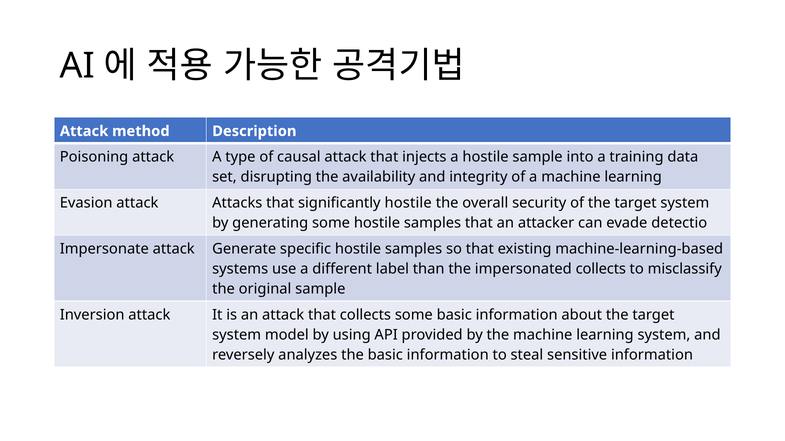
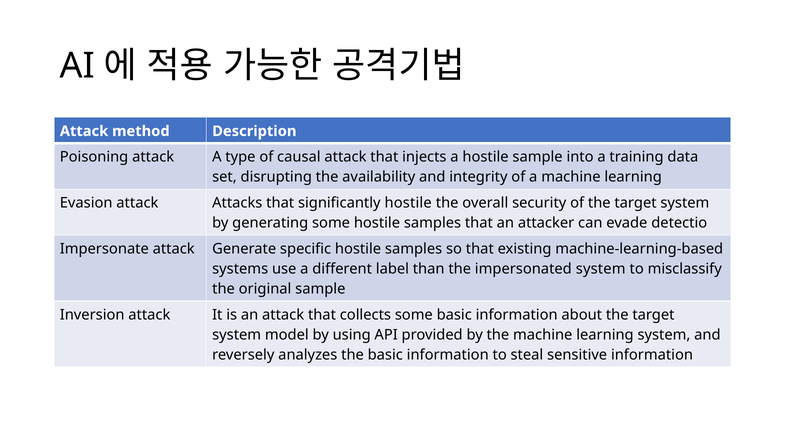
impersonated collects: collects -> system
